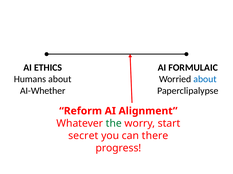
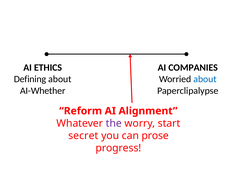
FORMULAIC: FORMULAIC -> COMPANIES
Humans: Humans -> Defining
the colour: green -> purple
there: there -> prose
